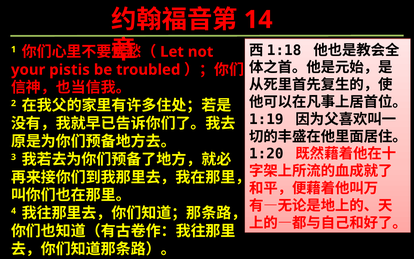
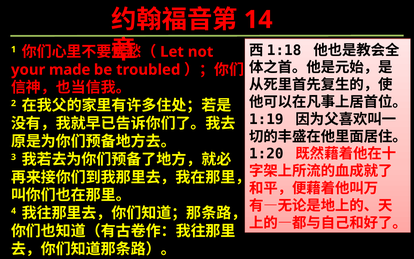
pistis: pistis -> made
